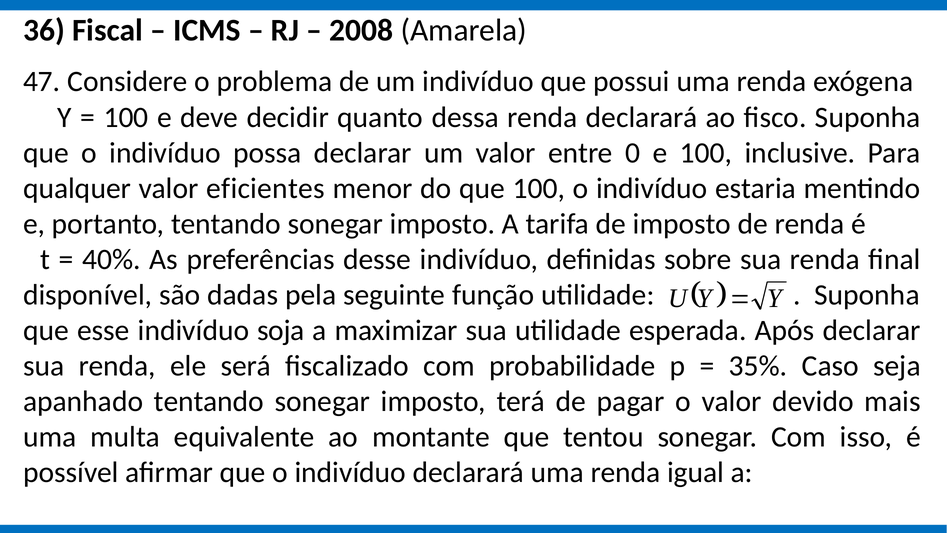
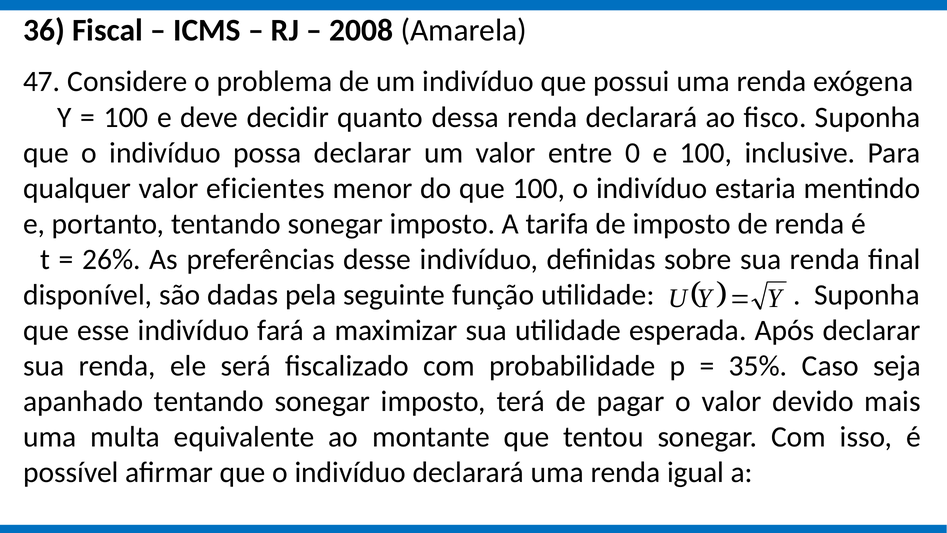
40%: 40% -> 26%
soja: soja -> fará
